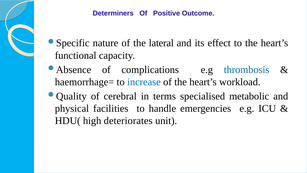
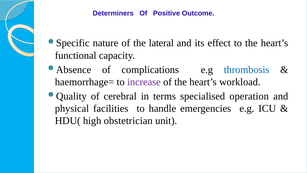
increase colour: blue -> purple
metabolic: metabolic -> operation
deteriorates: deteriorates -> obstetrician
